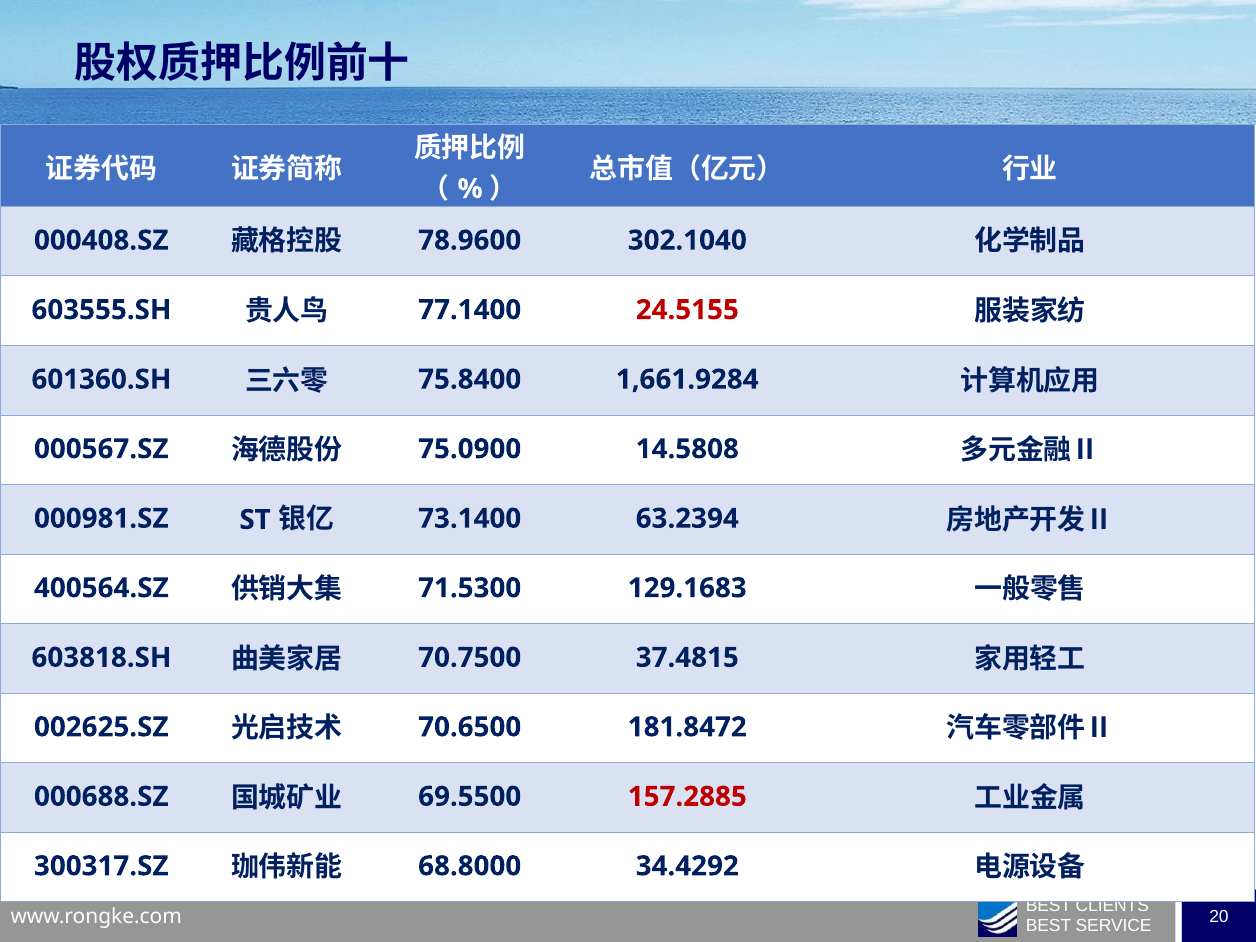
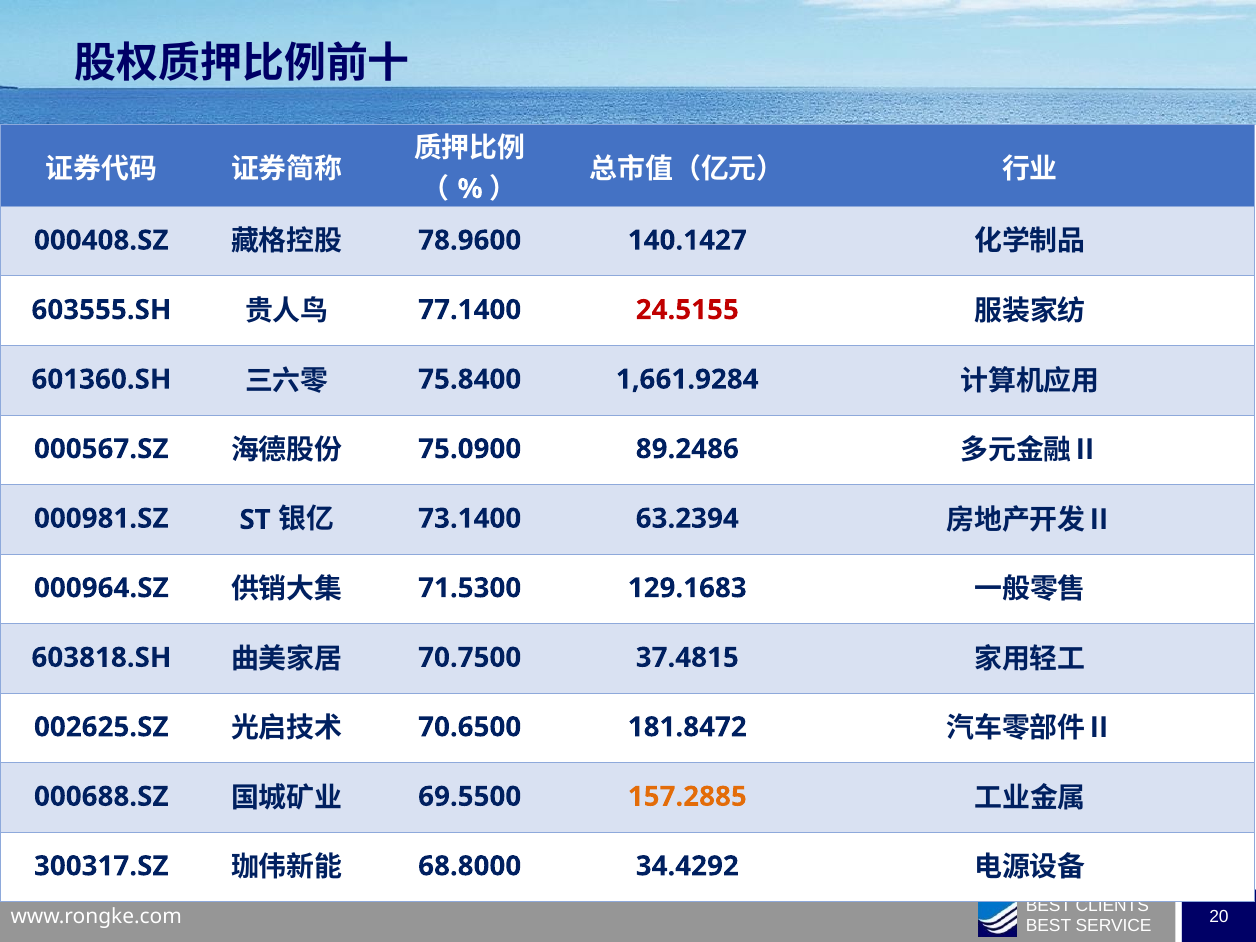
302.1040: 302.1040 -> 140.1427
14.5808: 14.5808 -> 89.2486
400564.SZ: 400564.SZ -> 000964.SZ
157.2885 colour: red -> orange
